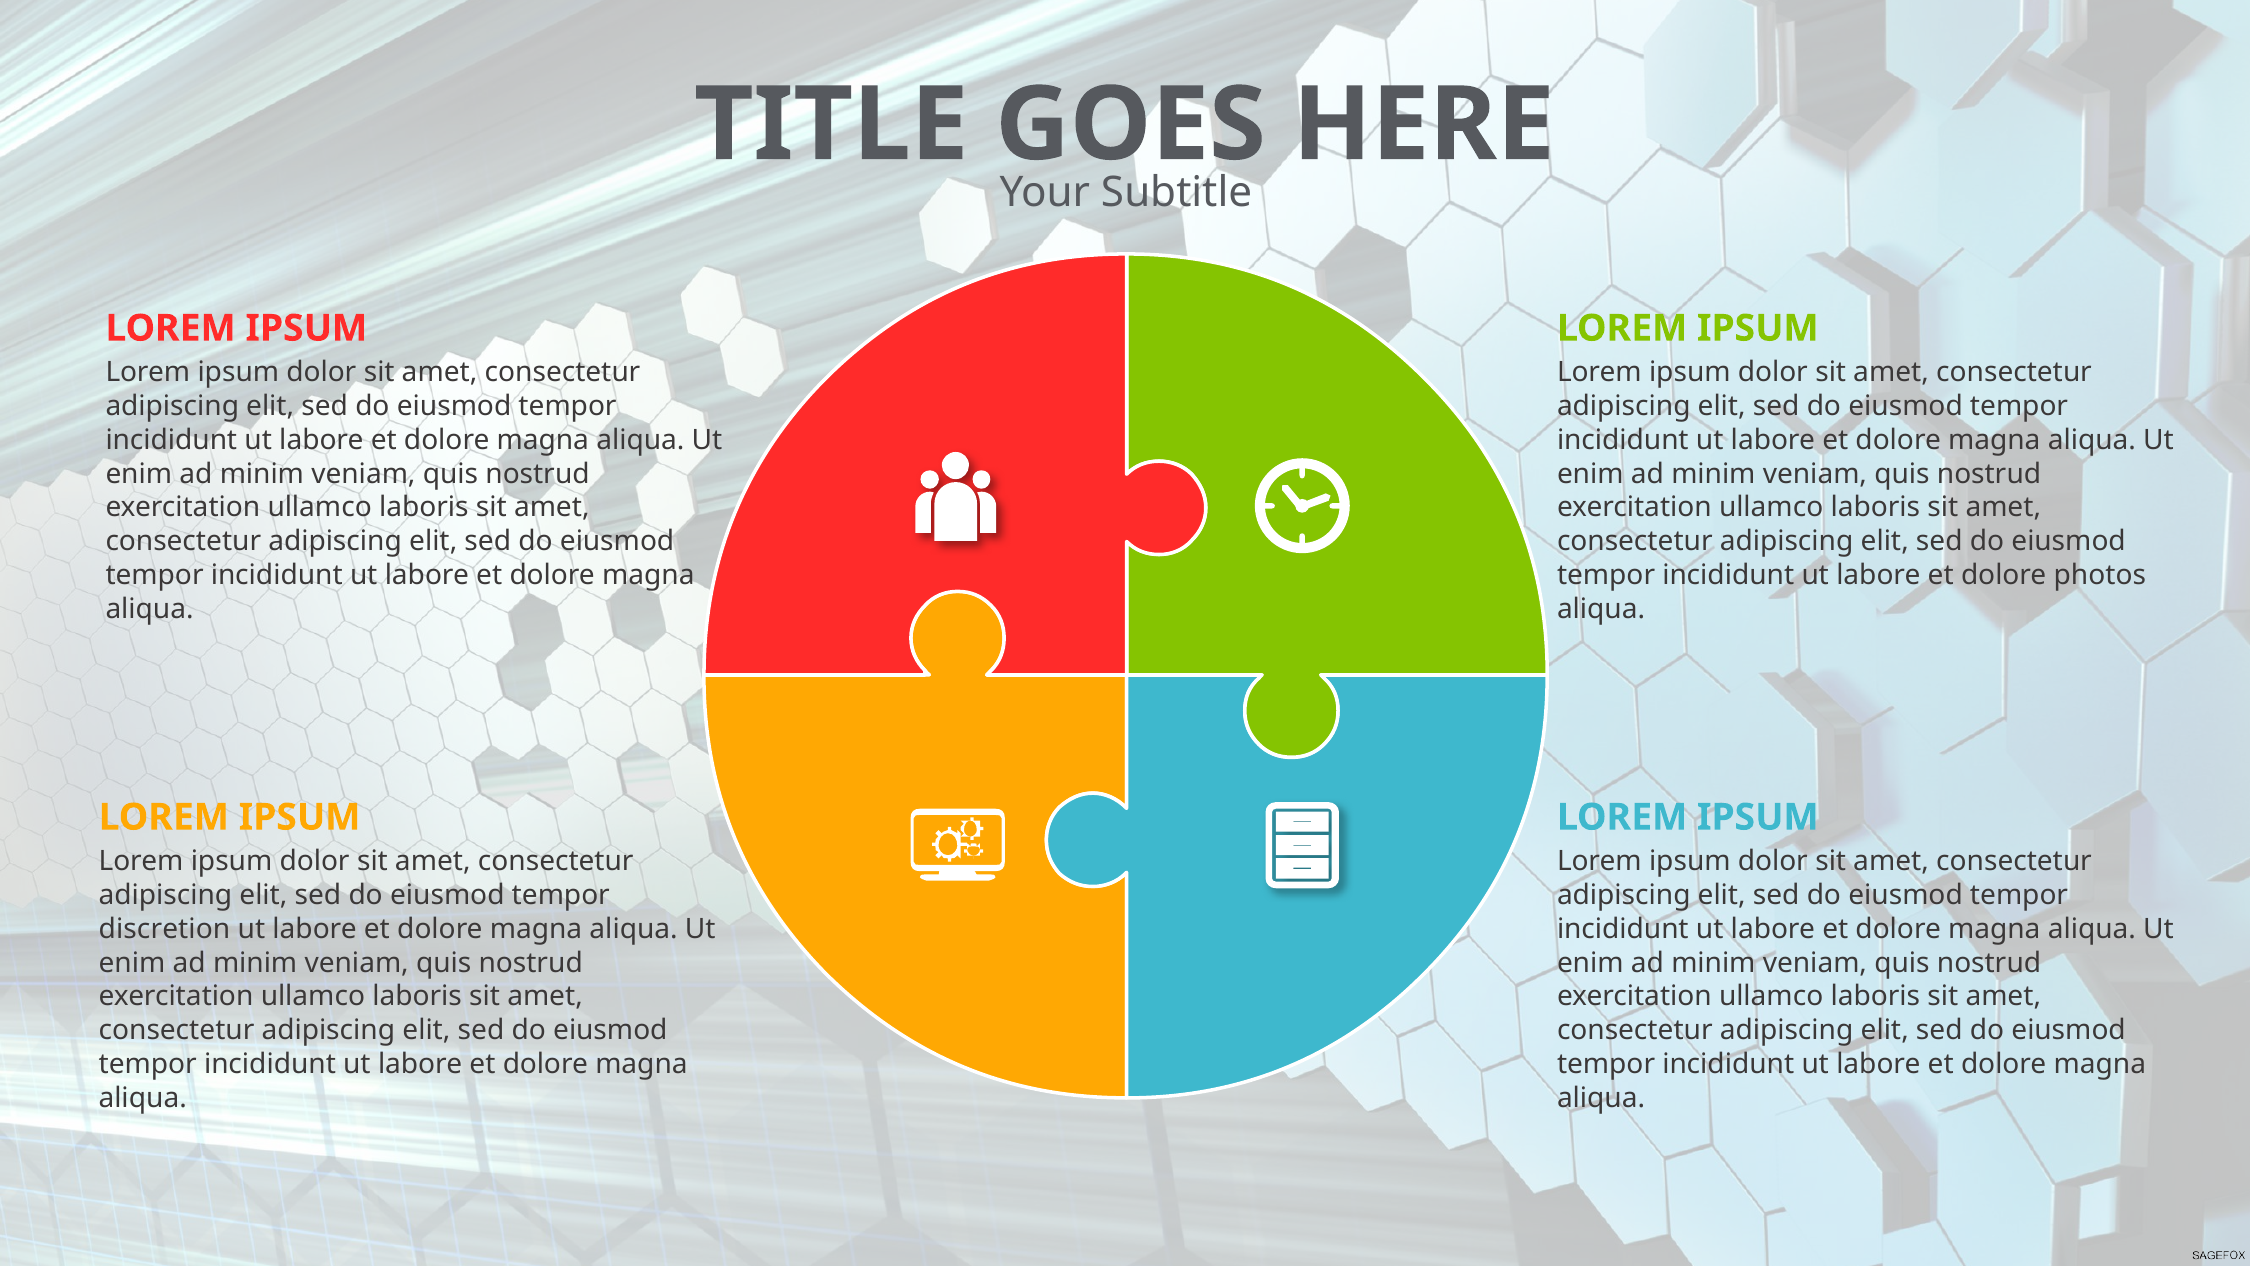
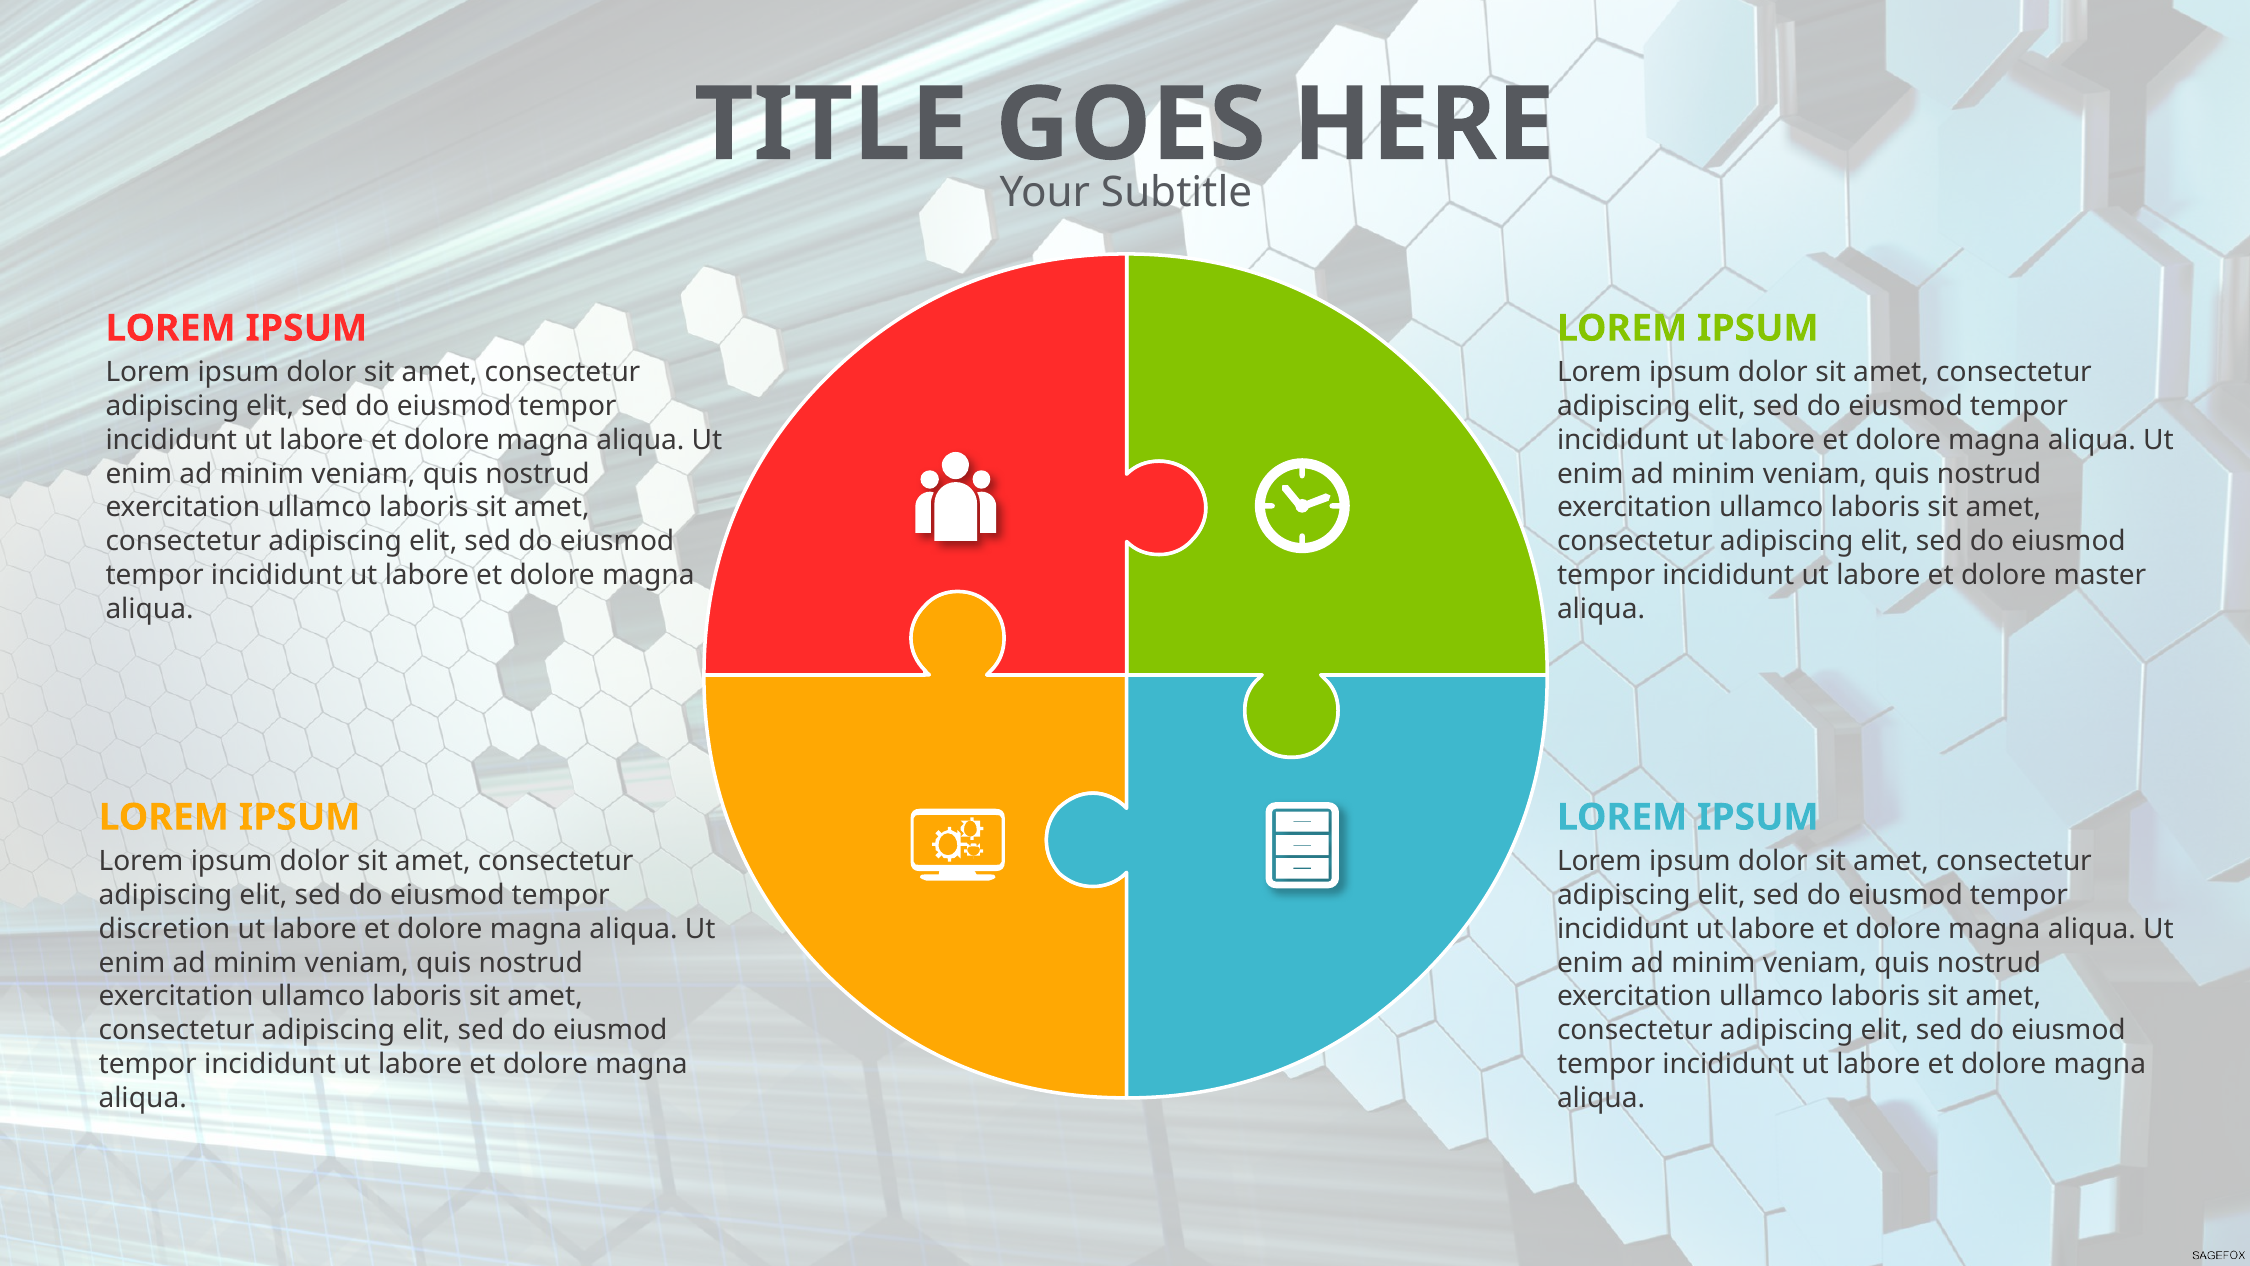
photos: photos -> master
